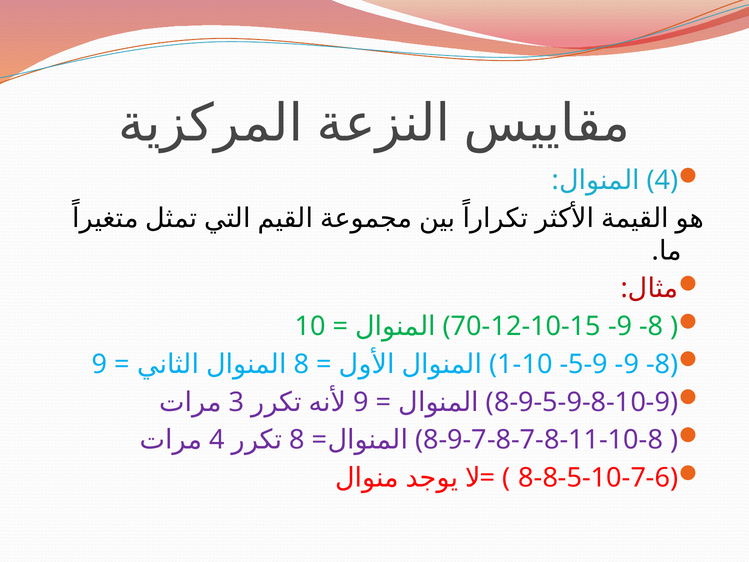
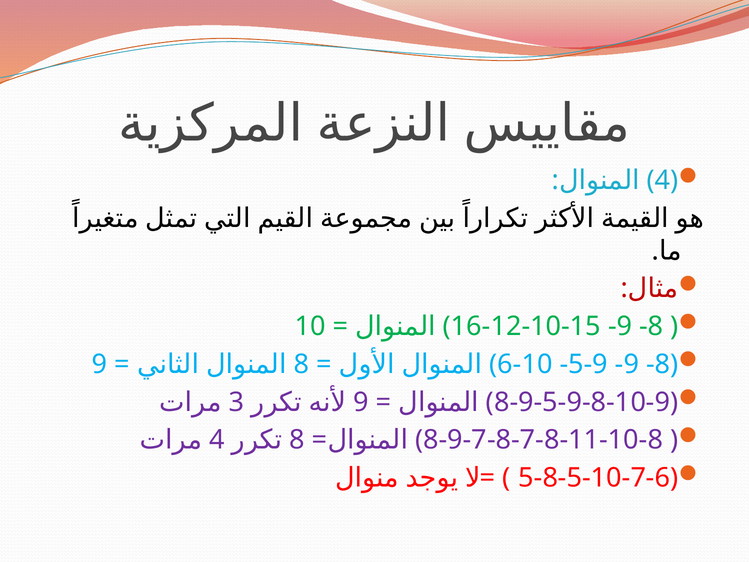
70-12-10-15: 70-12-10-15 -> 16-12-10-15
1-10: 1-10 -> 6-10
8-8-5-10-7-6: 8-8-5-10-7-6 -> 5-8-5-10-7-6
